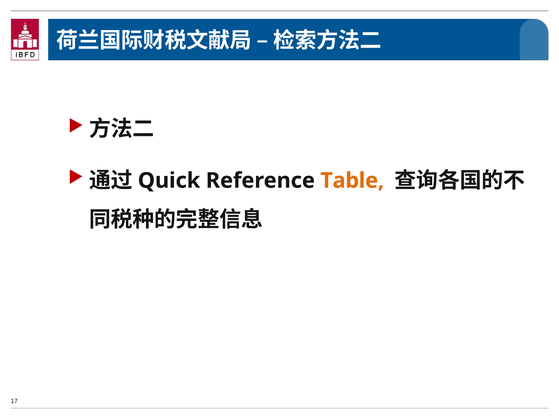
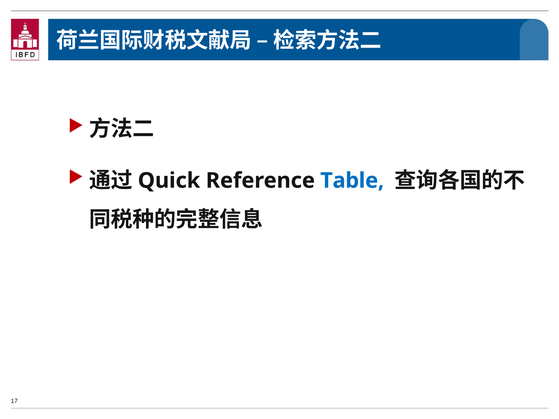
Table colour: orange -> blue
